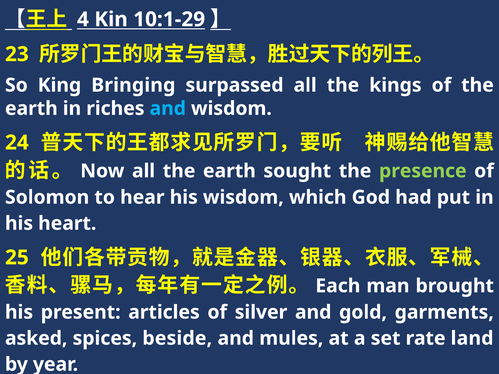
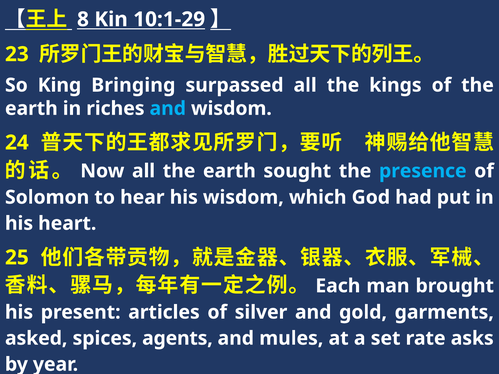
4: 4 -> 8
presence colour: light green -> light blue
beside: beside -> agents
land: land -> asks
